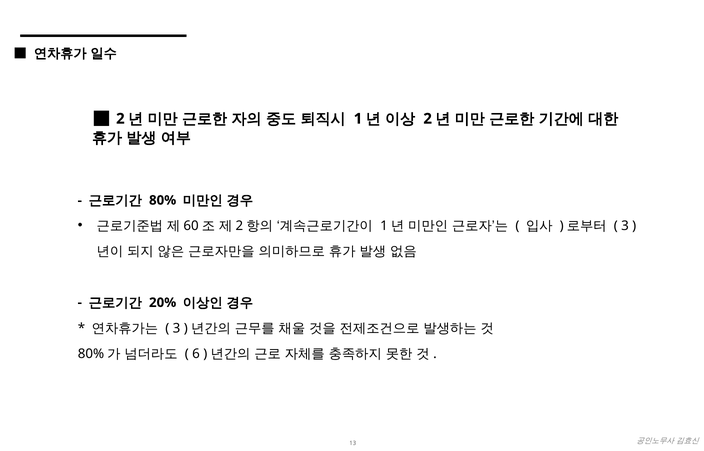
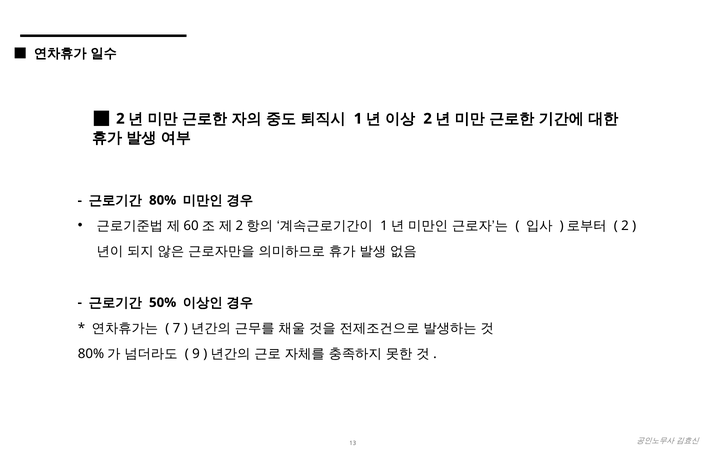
3 at (625, 226): 3 -> 2
20%: 20% -> 50%
3 at (176, 328): 3 -> 7
6: 6 -> 9
